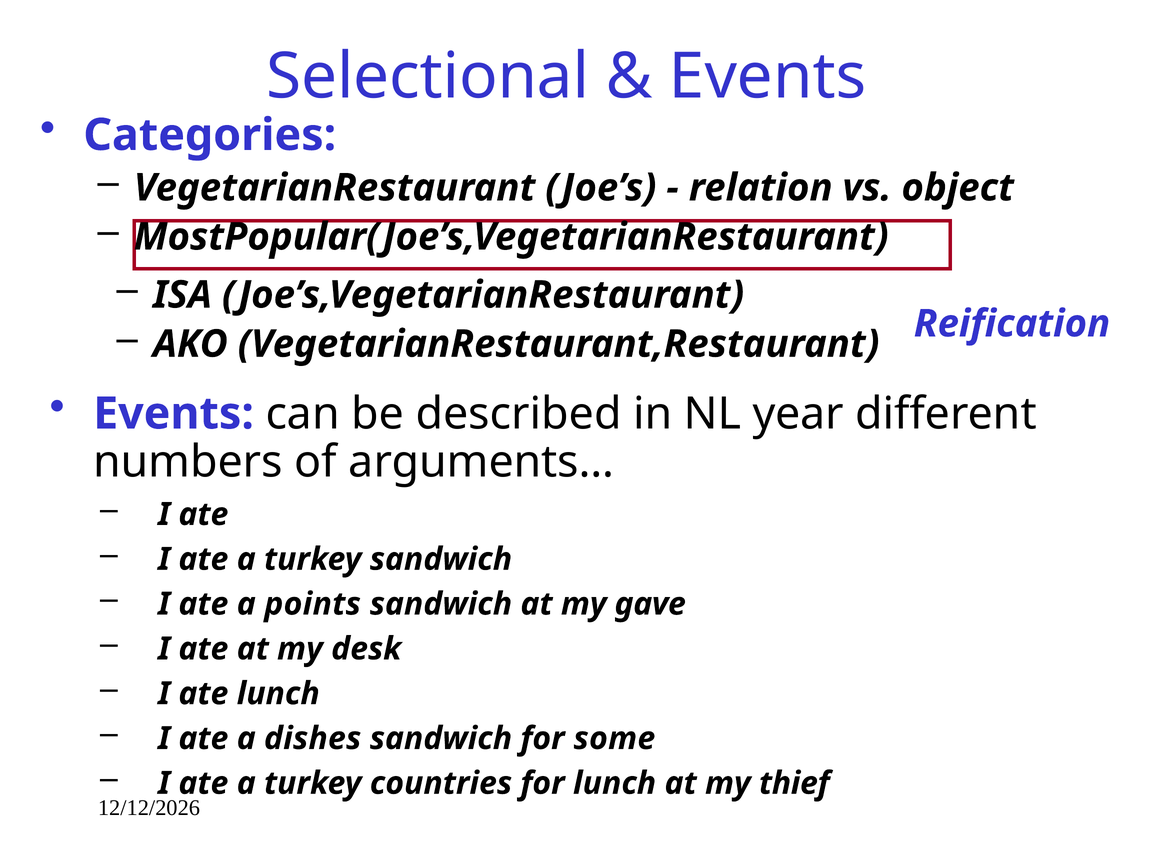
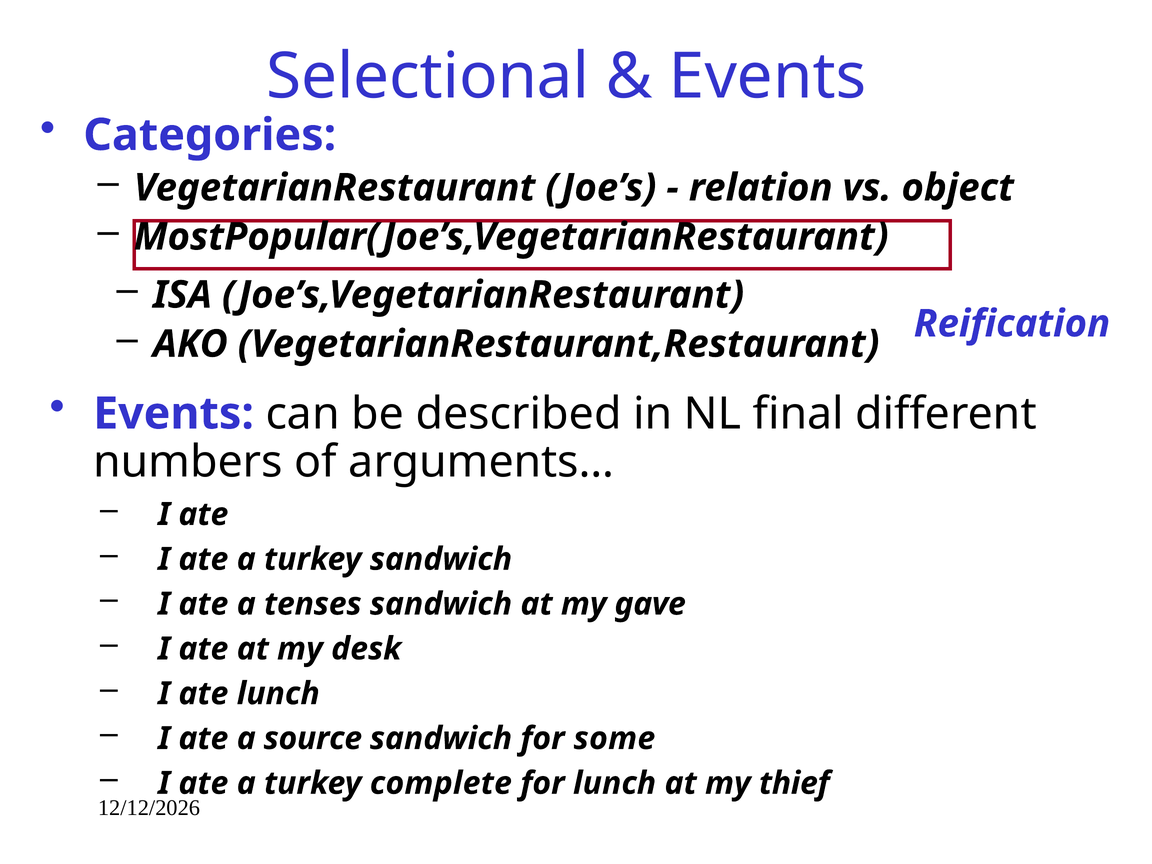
year: year -> final
points: points -> tenses
dishes: dishes -> source
countries: countries -> complete
